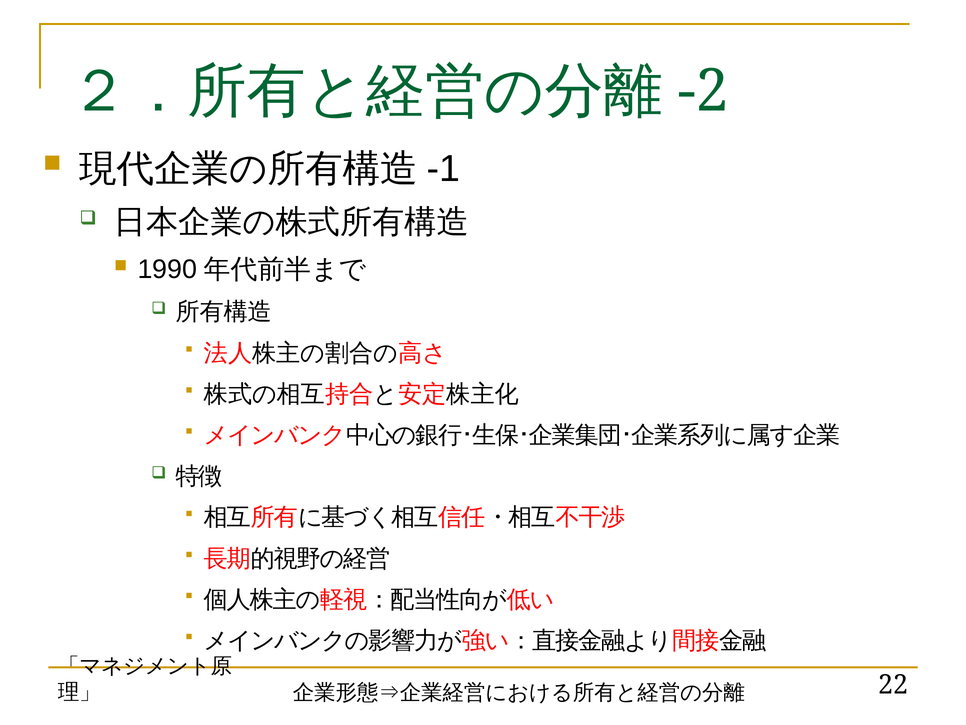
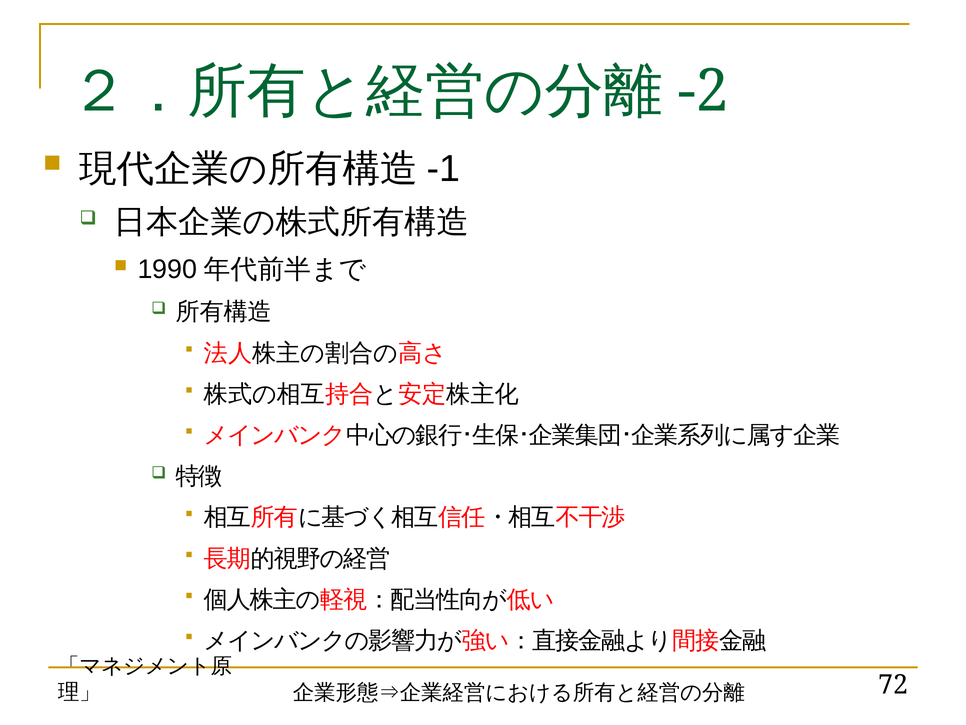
22: 22 -> 72
